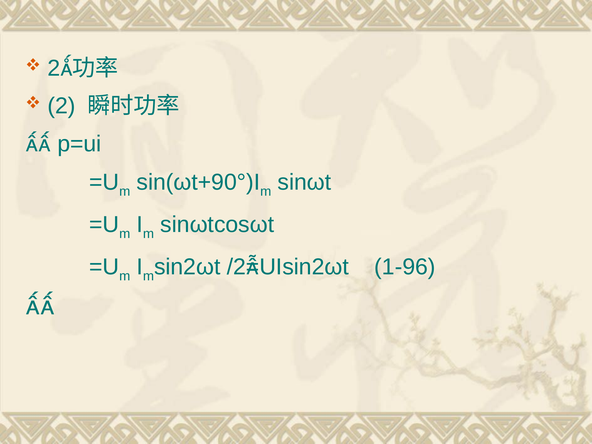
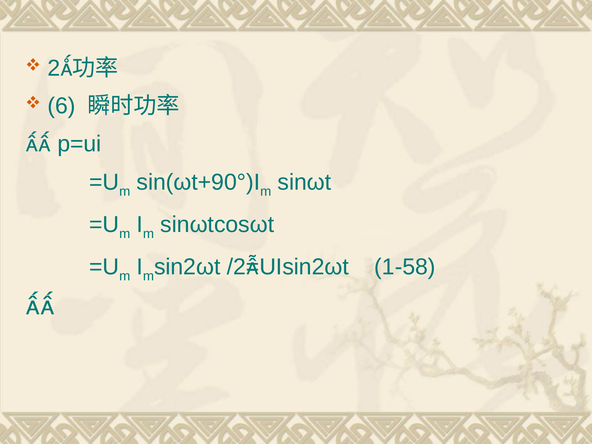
2 at (62, 106): 2 -> 6
1-96: 1-96 -> 1-58
